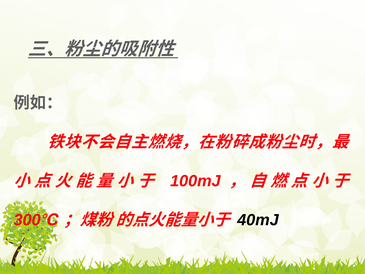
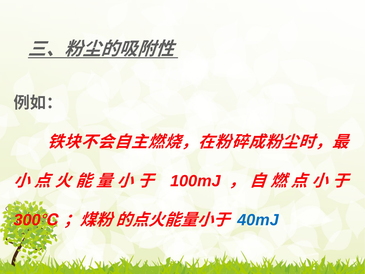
40mJ colour: black -> blue
